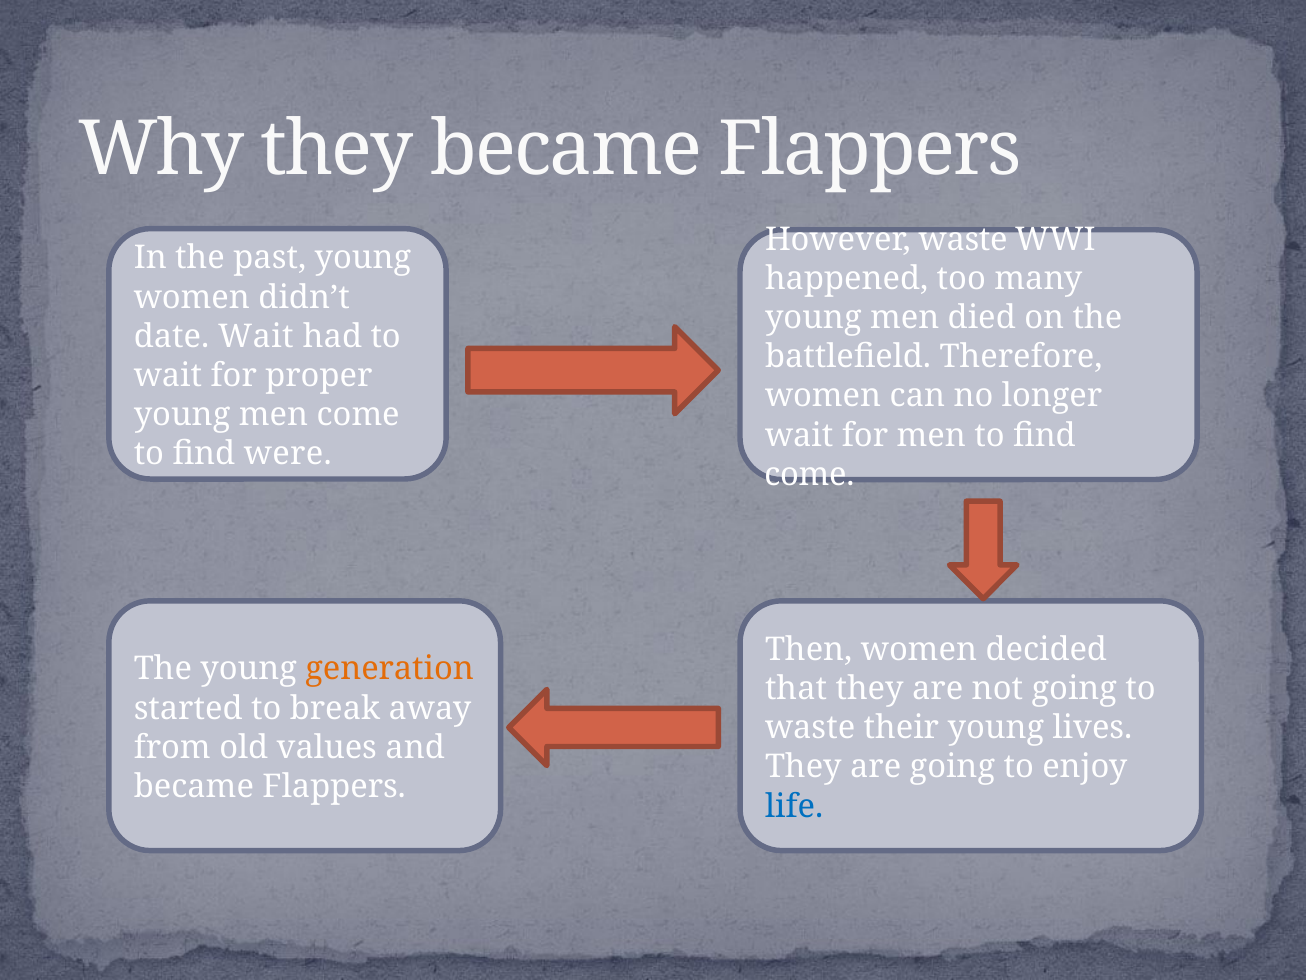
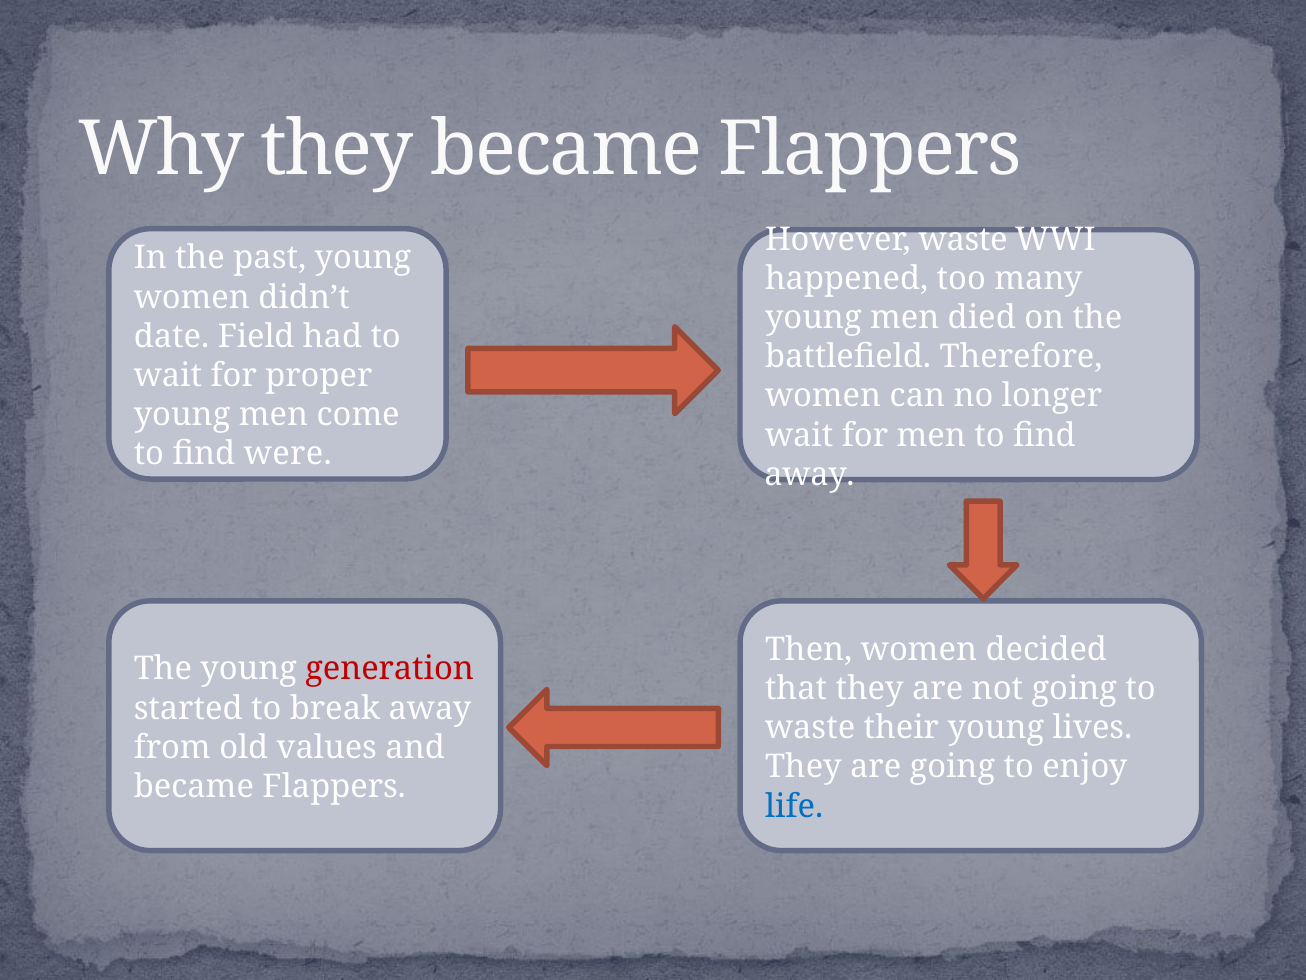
date Wait: Wait -> Field
come at (809, 474): come -> away
generation colour: orange -> red
